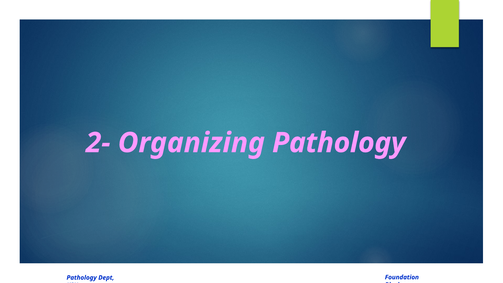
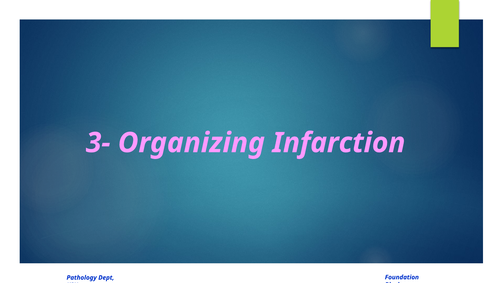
2-: 2- -> 3-
Organizing Pathology: Pathology -> Infarction
